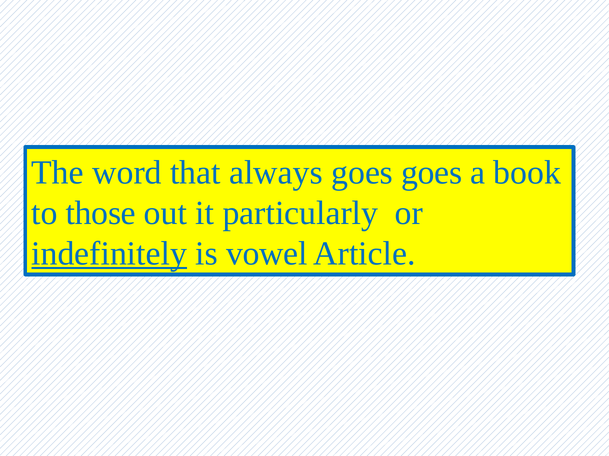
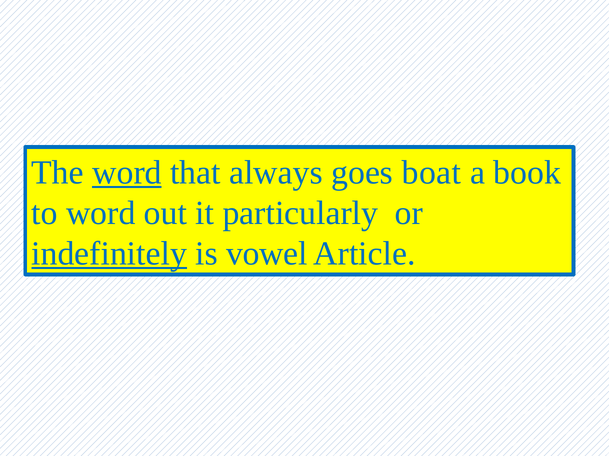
word at (127, 173) underline: none -> present
goes goes: goes -> boat
to those: those -> word
